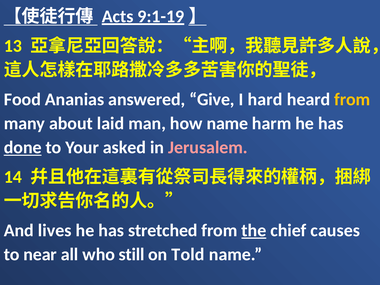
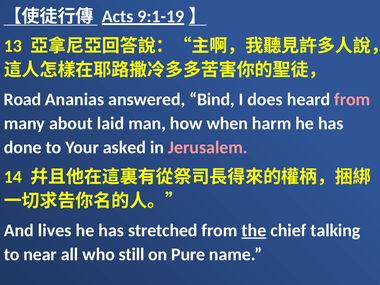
Food: Food -> Road
Give: Give -> Bind
hard: hard -> does
from at (352, 99) colour: yellow -> pink
how name: name -> when
done underline: present -> none
causes: causes -> talking
Told: Told -> Pure
